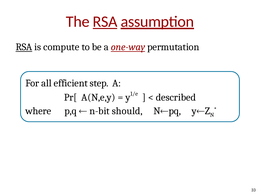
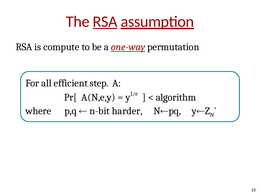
RSA at (24, 47) underline: present -> none
described: described -> algorithm
should: should -> harder
